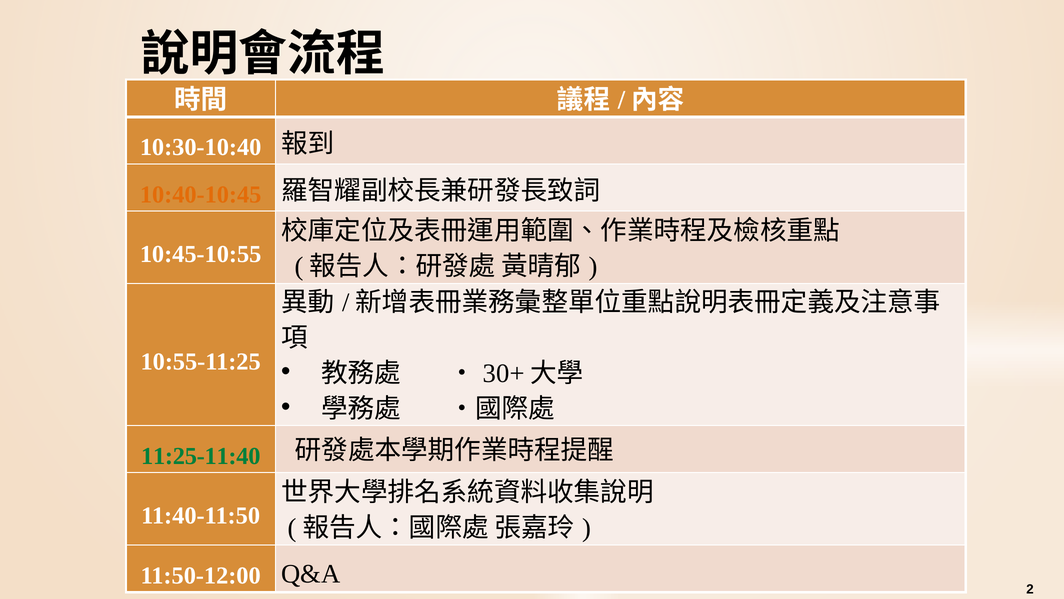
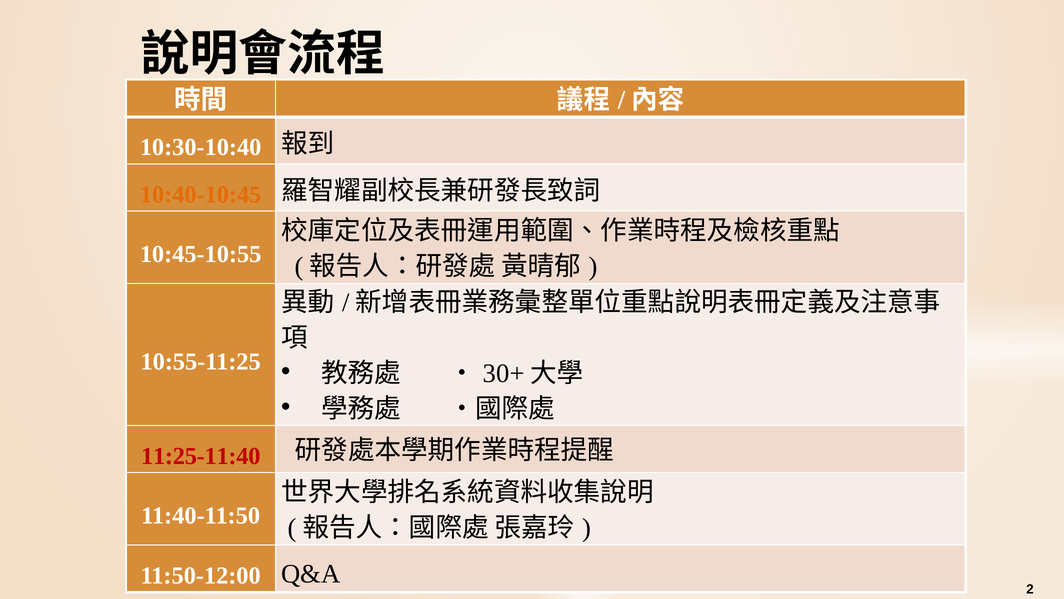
11:25-11:40 colour: green -> red
